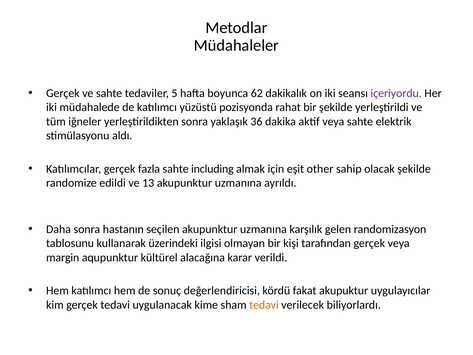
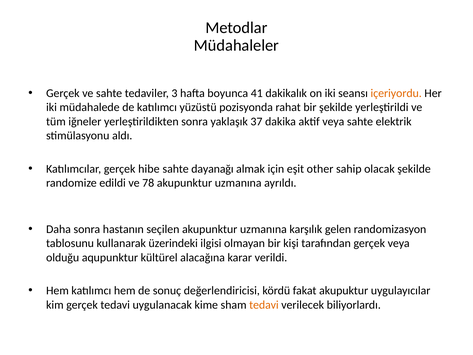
5: 5 -> 3
62: 62 -> 41
içeriyordu colour: purple -> orange
36: 36 -> 37
fazla: fazla -> hibe
including: including -> dayanağı
13: 13 -> 78
margin: margin -> olduğu
